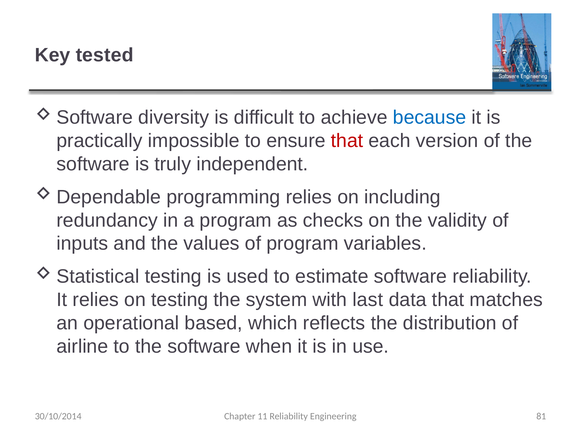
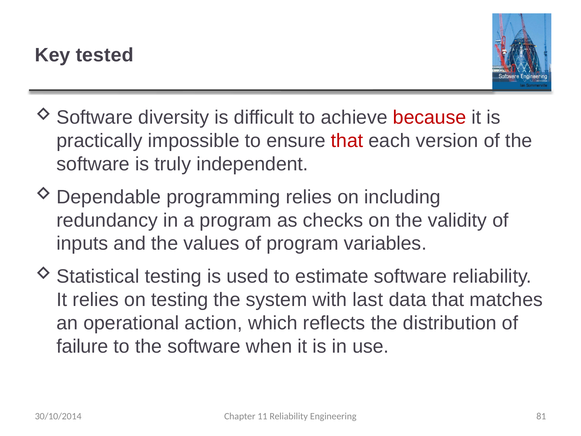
because colour: blue -> red
based: based -> action
airline: airline -> failure
